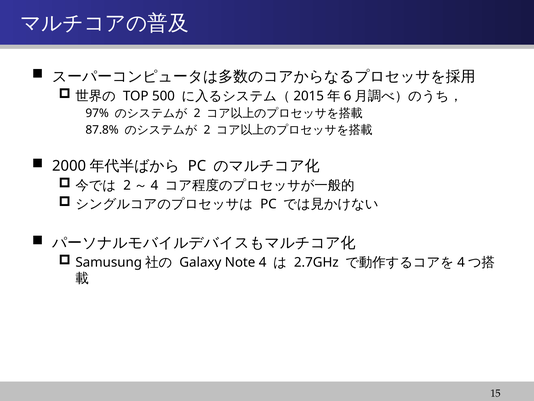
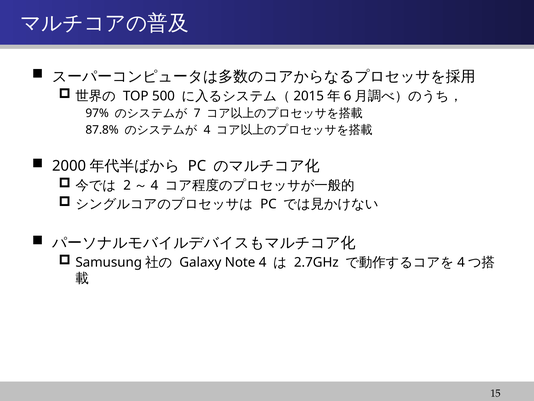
2 at (197, 113): 2 -> 7
2 at (207, 130): 2 -> 4
